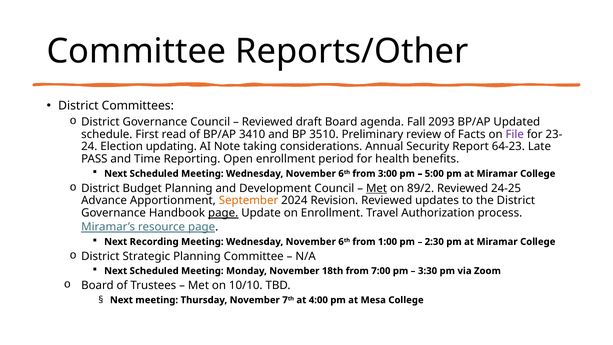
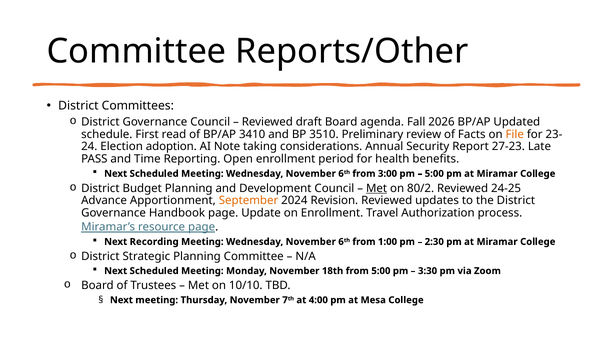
2093: 2093 -> 2026
File colour: purple -> orange
updating: updating -> adoption
64-23: 64-23 -> 27-23
89/2: 89/2 -> 80/2
page at (223, 213) underline: present -> none
from 7:00: 7:00 -> 5:00
